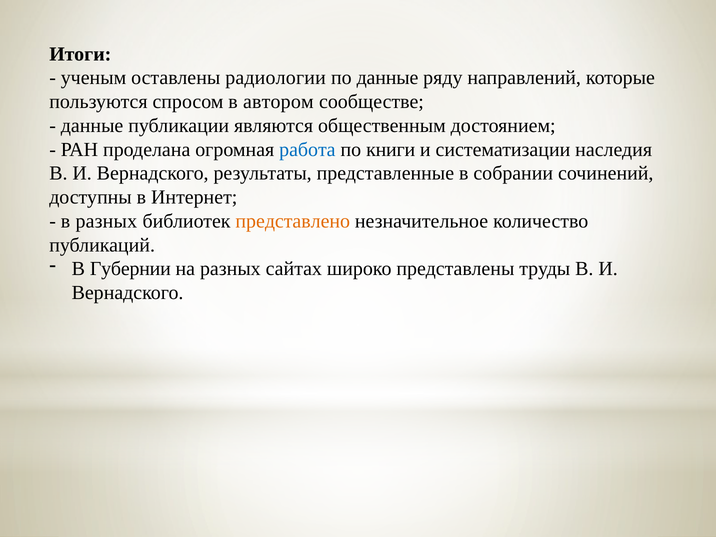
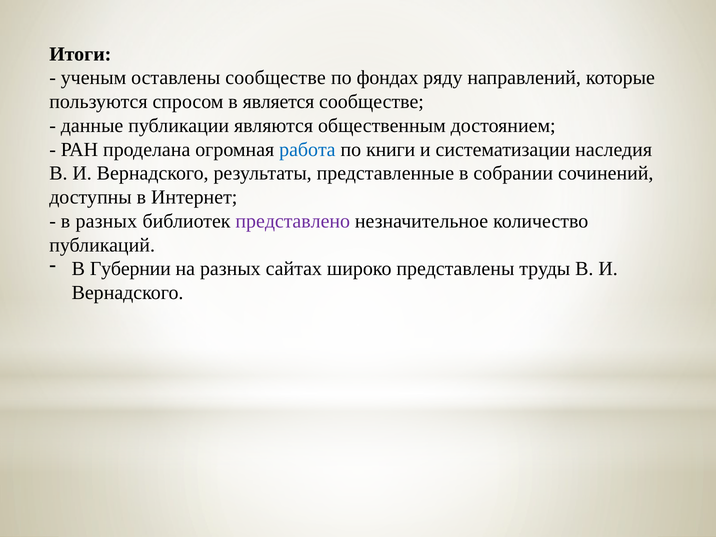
оставлены радиологии: радиологии -> сообществе
по данные: данные -> фондах
автором: автором -> является
представлено colour: orange -> purple
